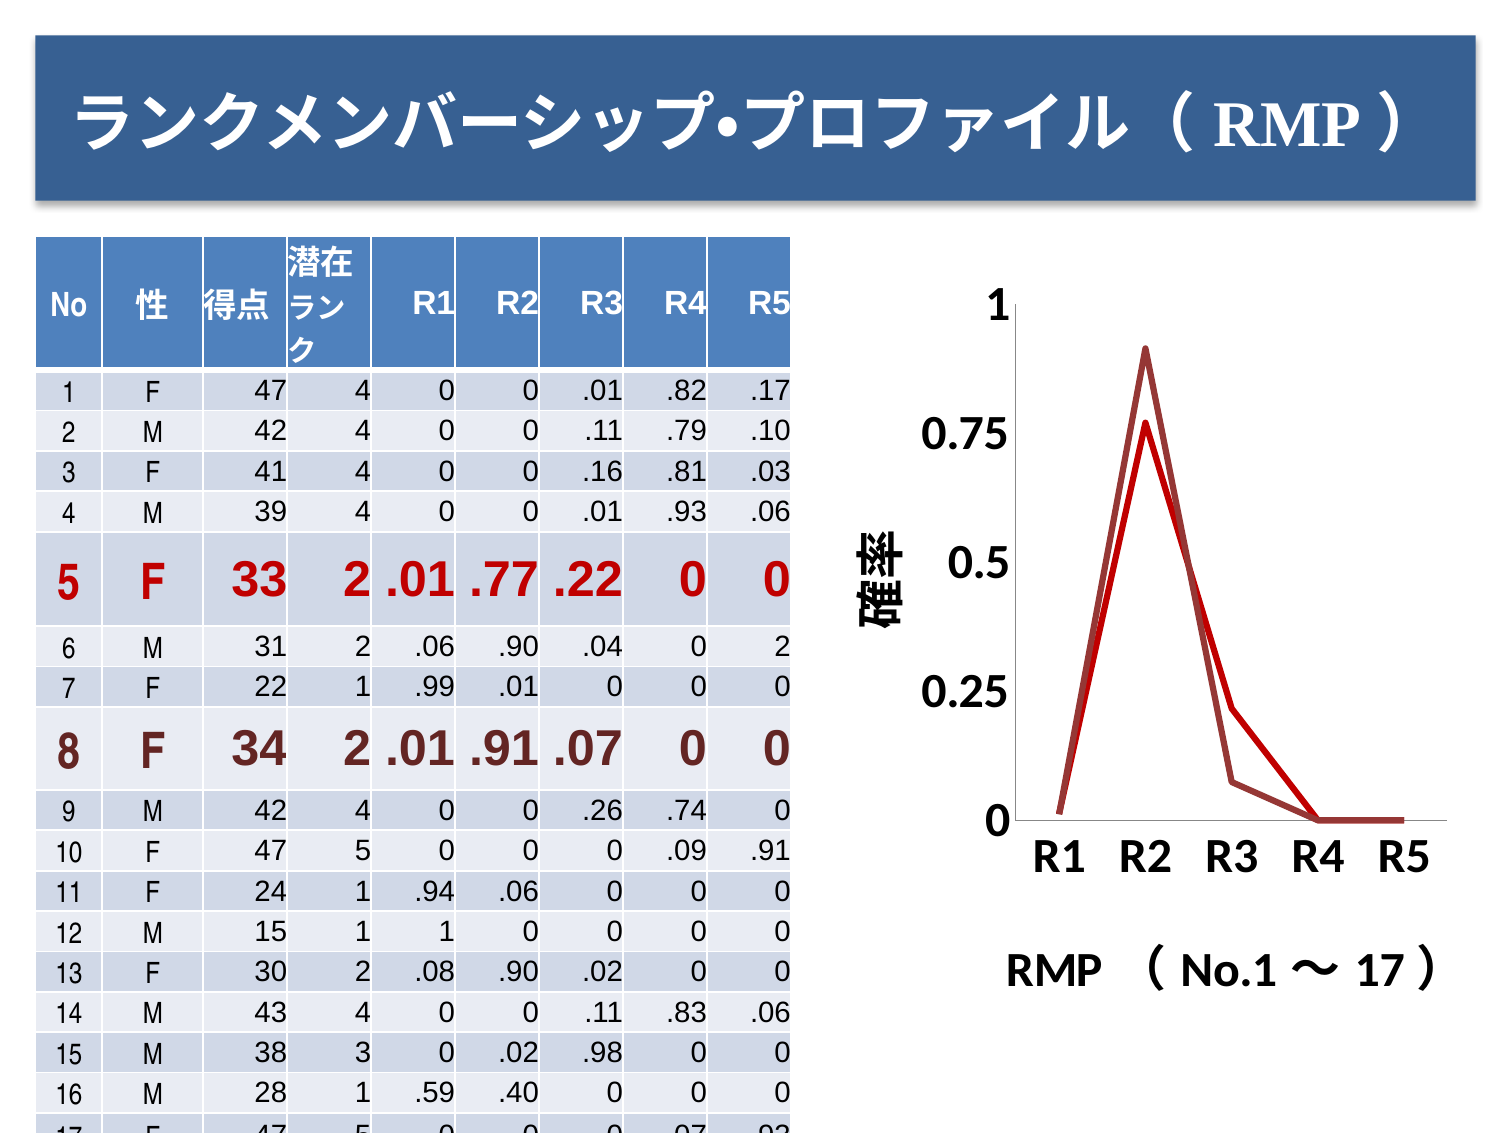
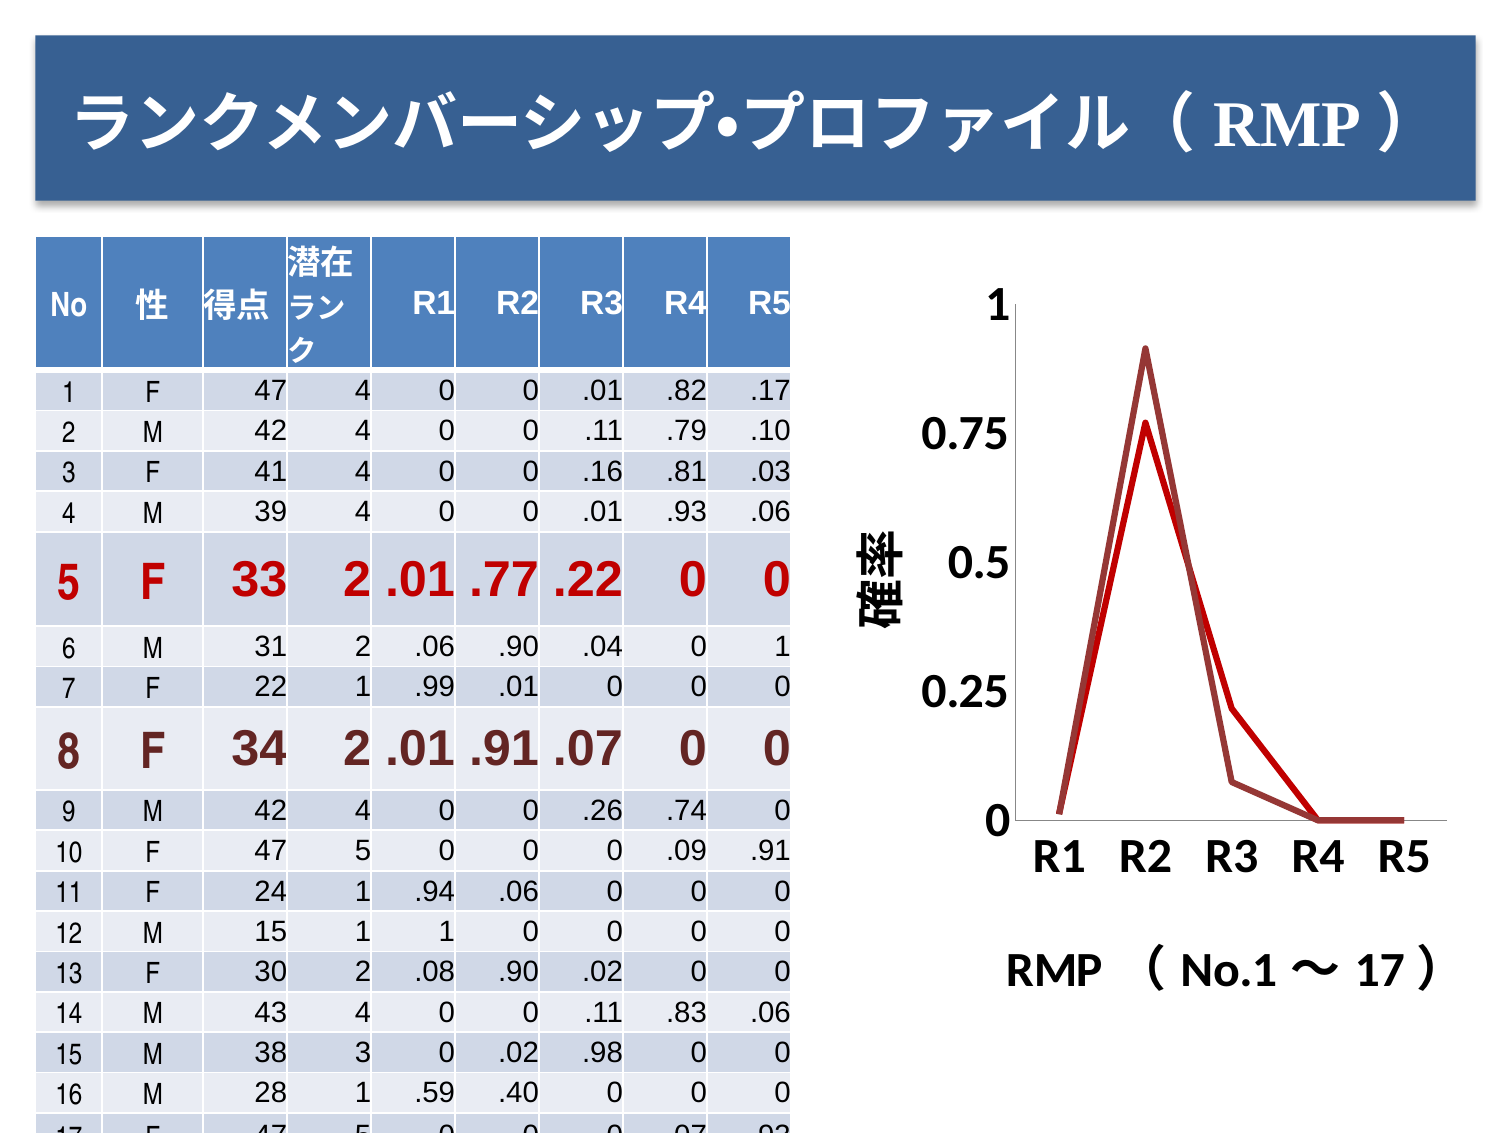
0 2: 2 -> 1
